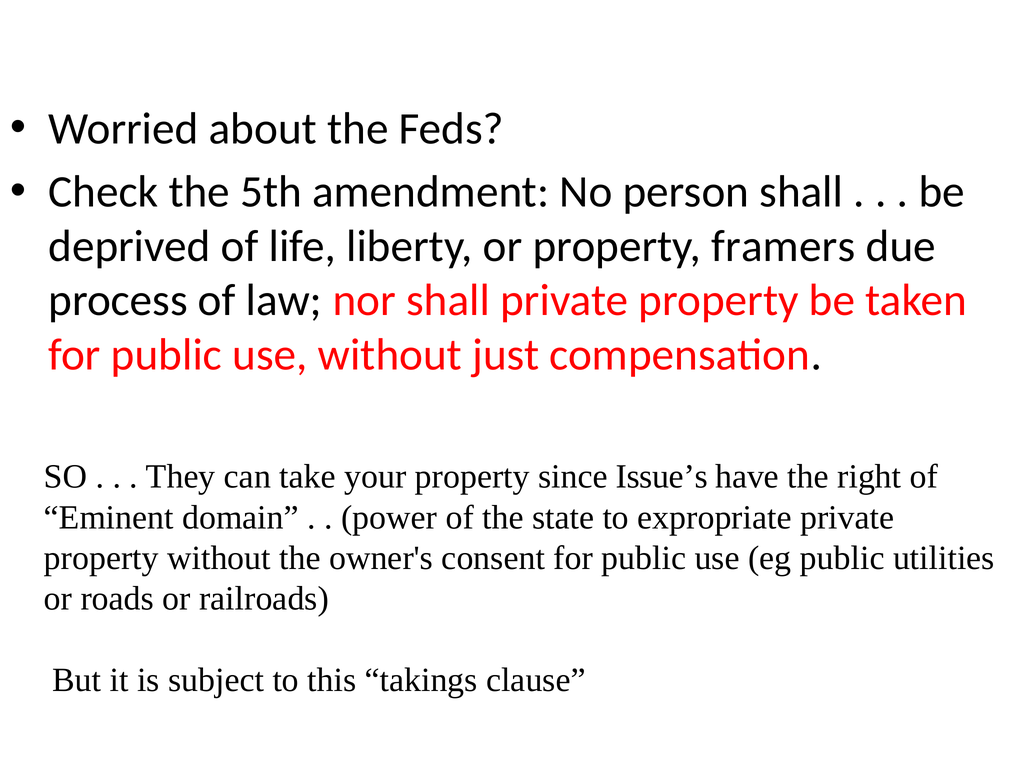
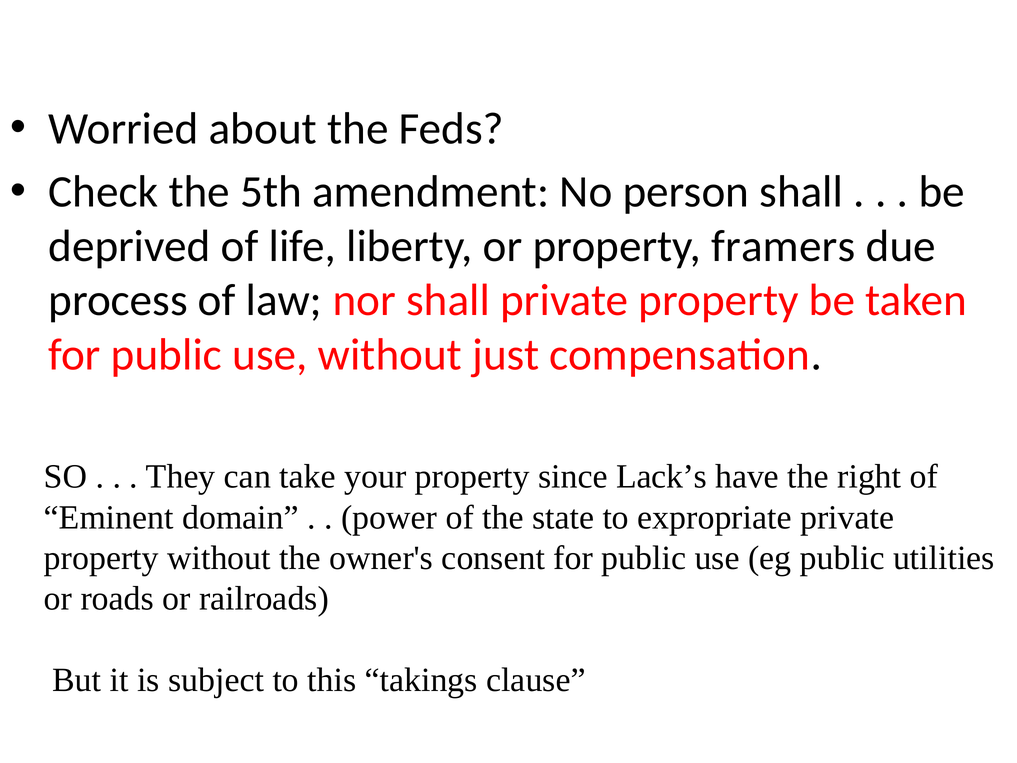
Issue’s: Issue’s -> Lack’s
